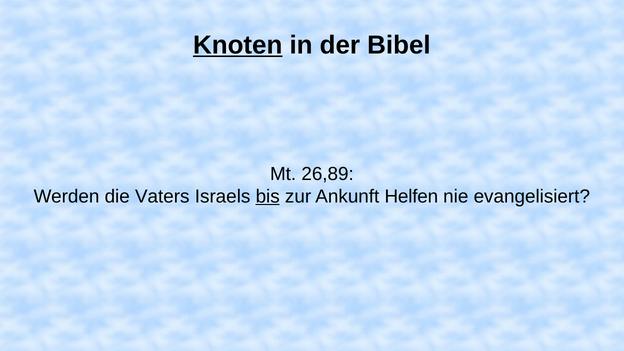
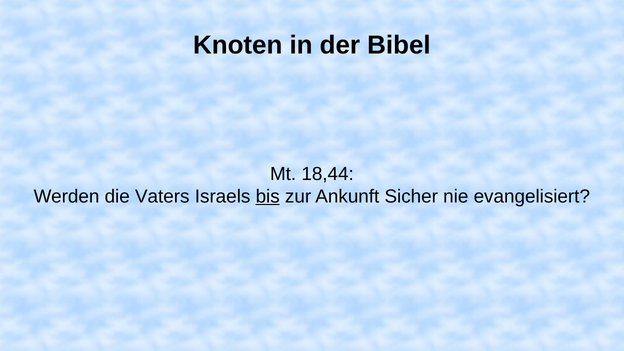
Knoten underline: present -> none
26,89: 26,89 -> 18,44
Helfen: Helfen -> Sicher
